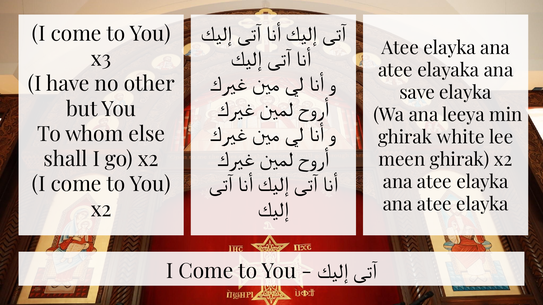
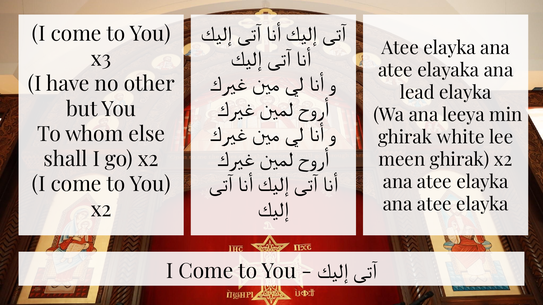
save: save -> lead
